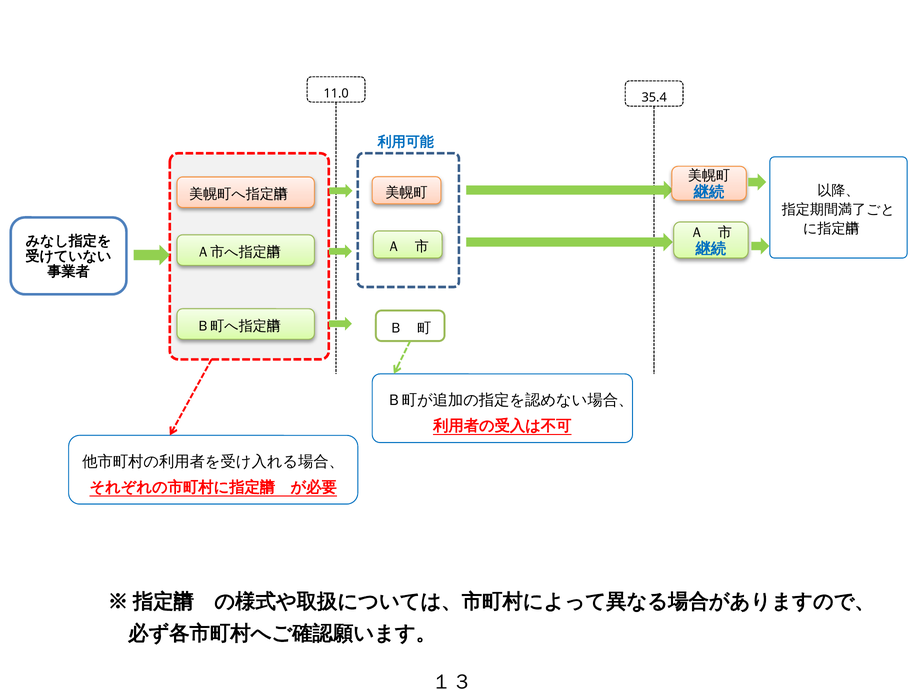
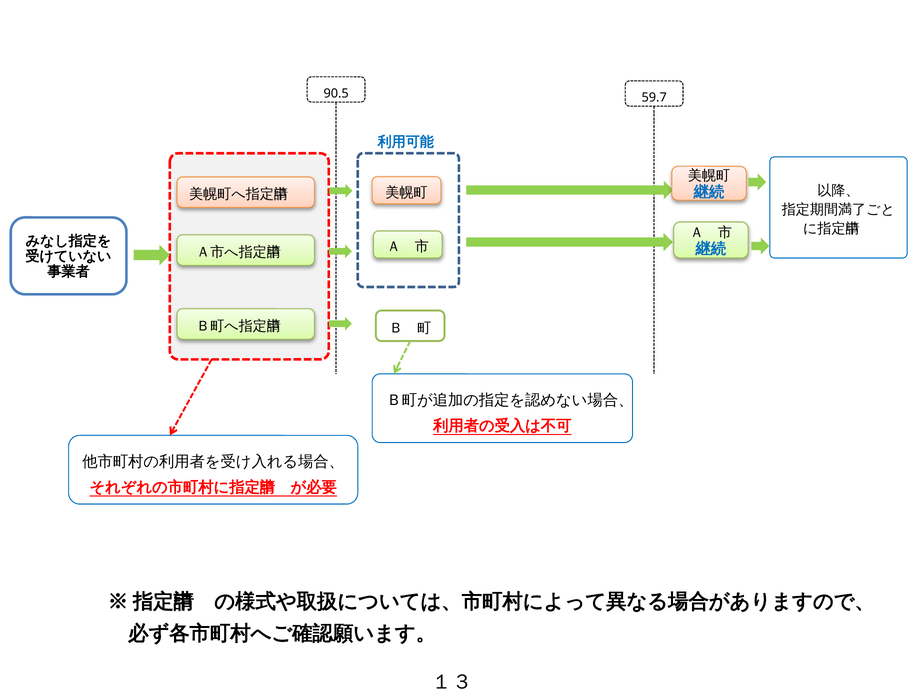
11.0: 11.0 -> 90.5
35.4: 35.4 -> 59.7
